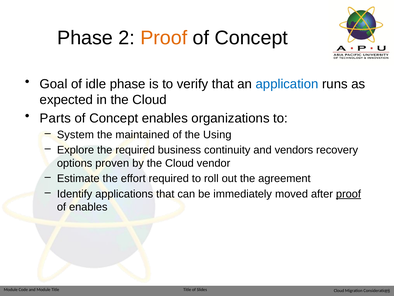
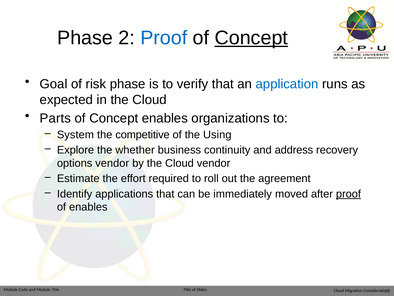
Proof at (164, 38) colour: orange -> blue
Concept at (251, 38) underline: none -> present
idle: idle -> risk
maintained: maintained -> competitive
the required: required -> whether
vendors: vendors -> address
options proven: proven -> vendor
